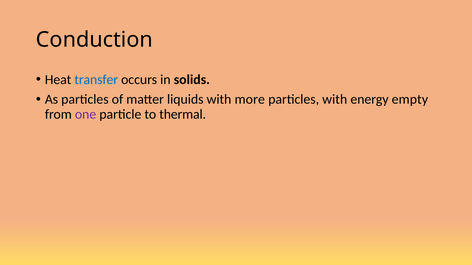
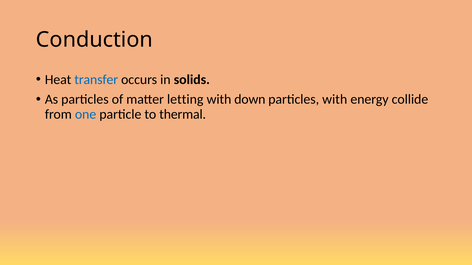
liquids: liquids -> letting
more: more -> down
empty: empty -> collide
one colour: purple -> blue
